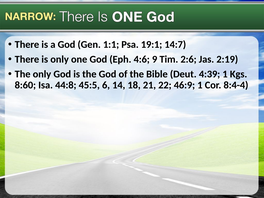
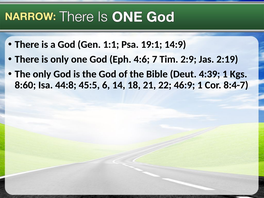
14:7: 14:7 -> 14:9
9: 9 -> 7
2:6: 2:6 -> 2:9
8:4-4: 8:4-4 -> 8:4-7
